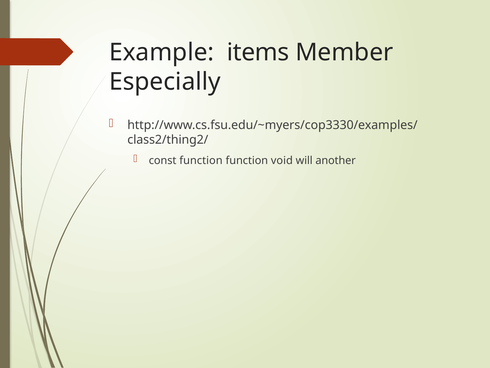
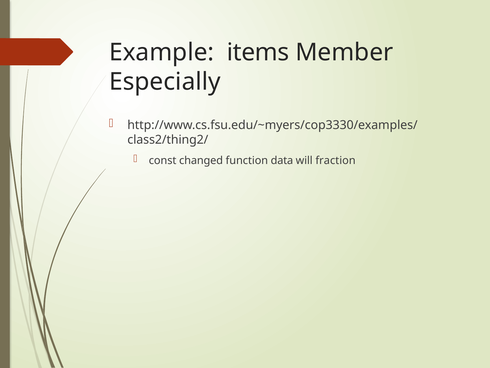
const function: function -> changed
void: void -> data
another: another -> fraction
